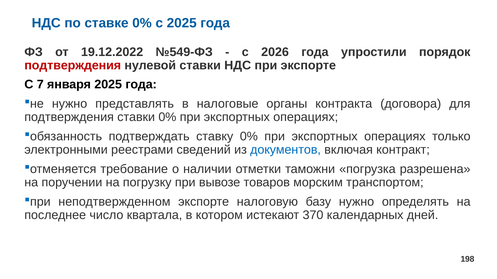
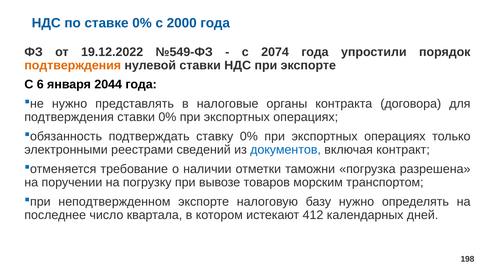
с 2025: 2025 -> 2000
2026: 2026 -> 2074
подтверждения at (73, 65) colour: red -> orange
7: 7 -> 6
января 2025: 2025 -> 2044
370: 370 -> 412
